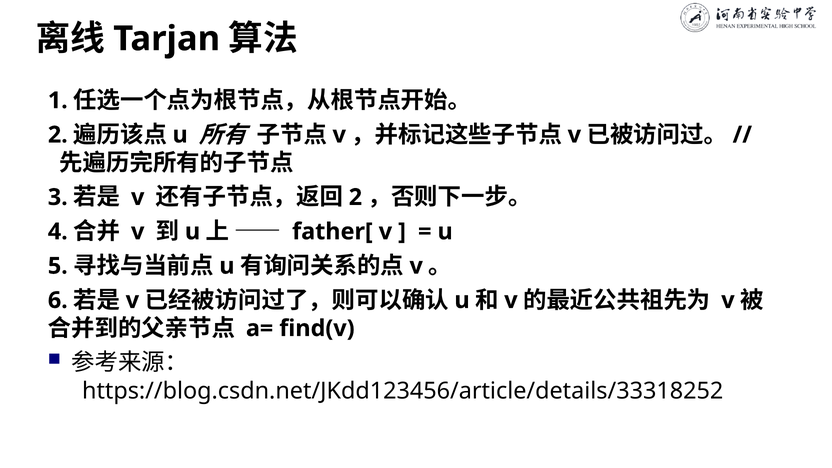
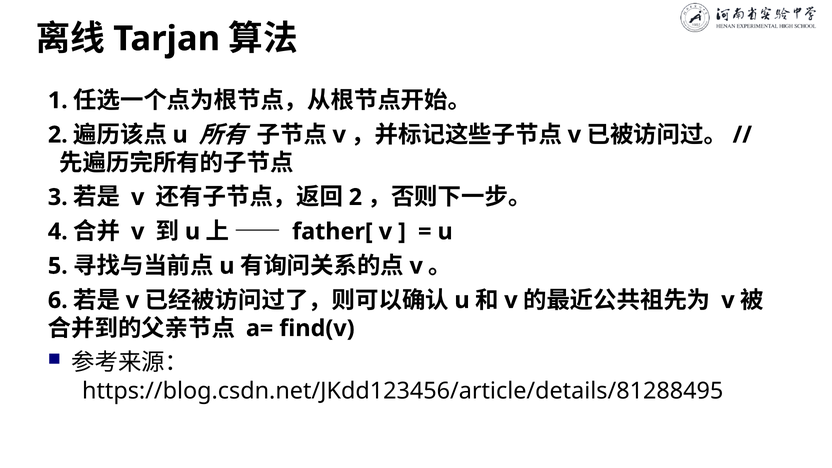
https://blog.csdn.net/JKdd123456/article/details/33318252: https://blog.csdn.net/JKdd123456/article/details/33318252 -> https://blog.csdn.net/JKdd123456/article/details/81288495
